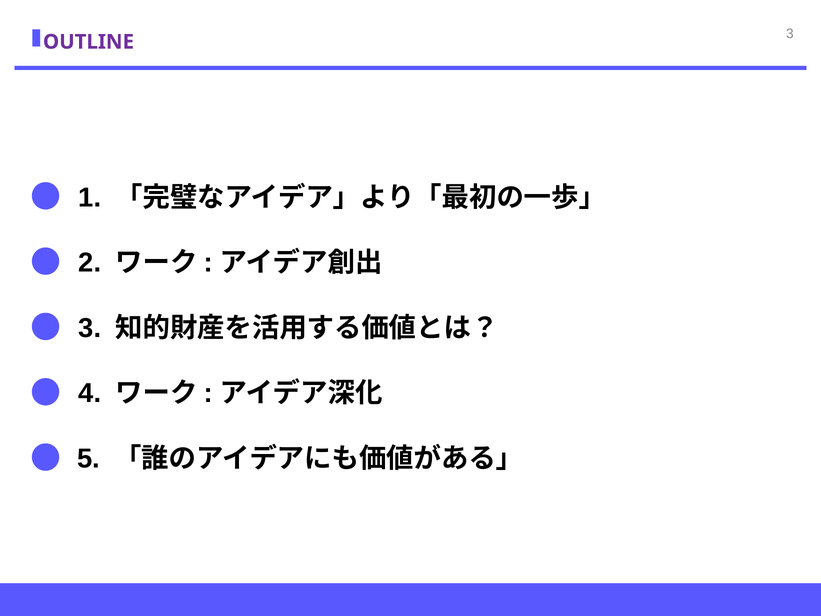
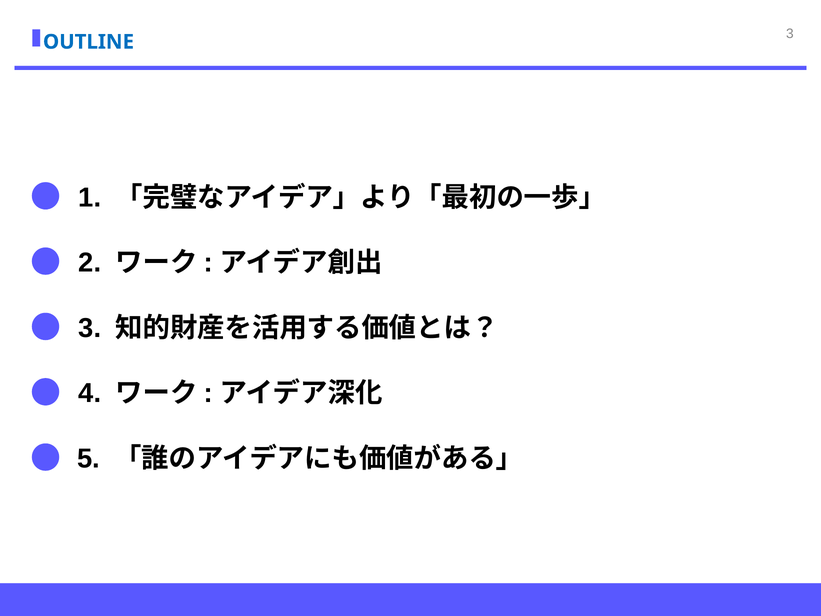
OUTLINE colour: purple -> blue
